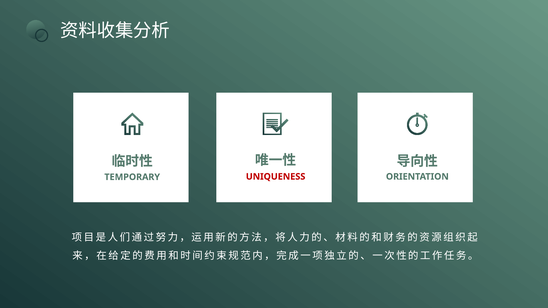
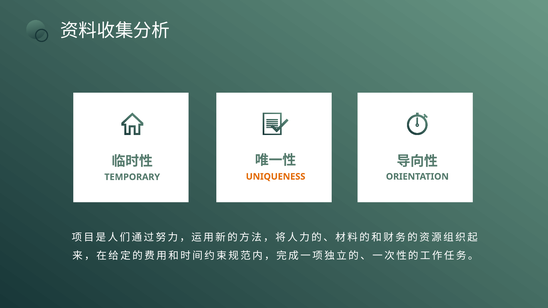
UNIQUENESS colour: red -> orange
